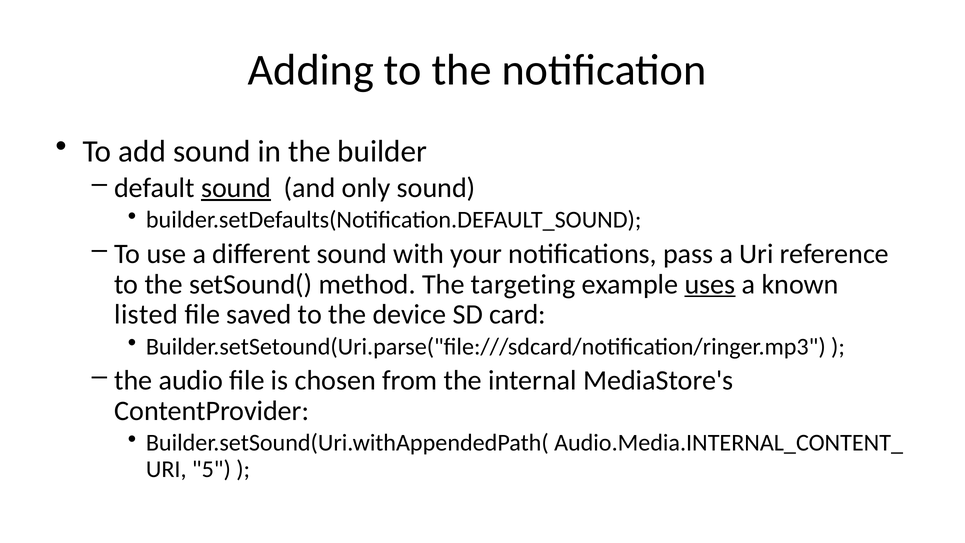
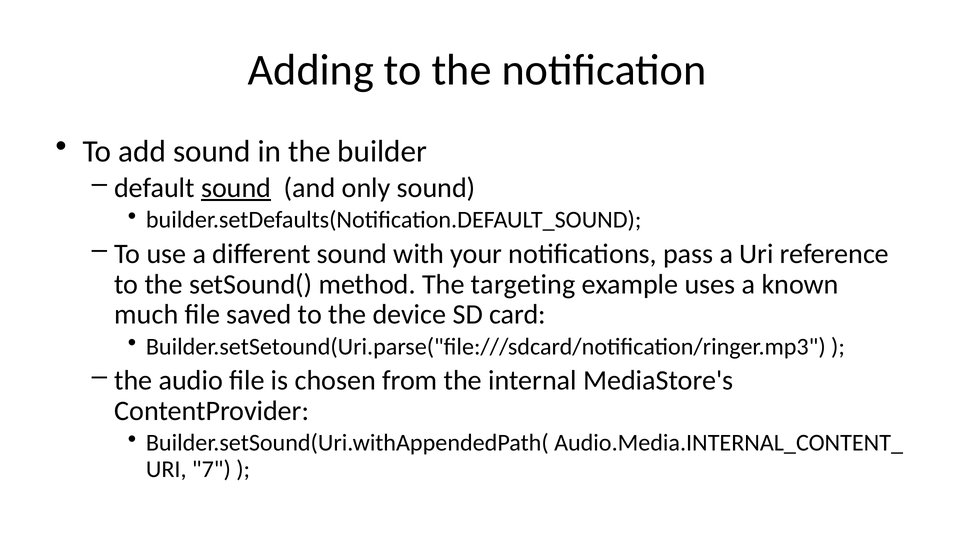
uses underline: present -> none
listed: listed -> much
5: 5 -> 7
